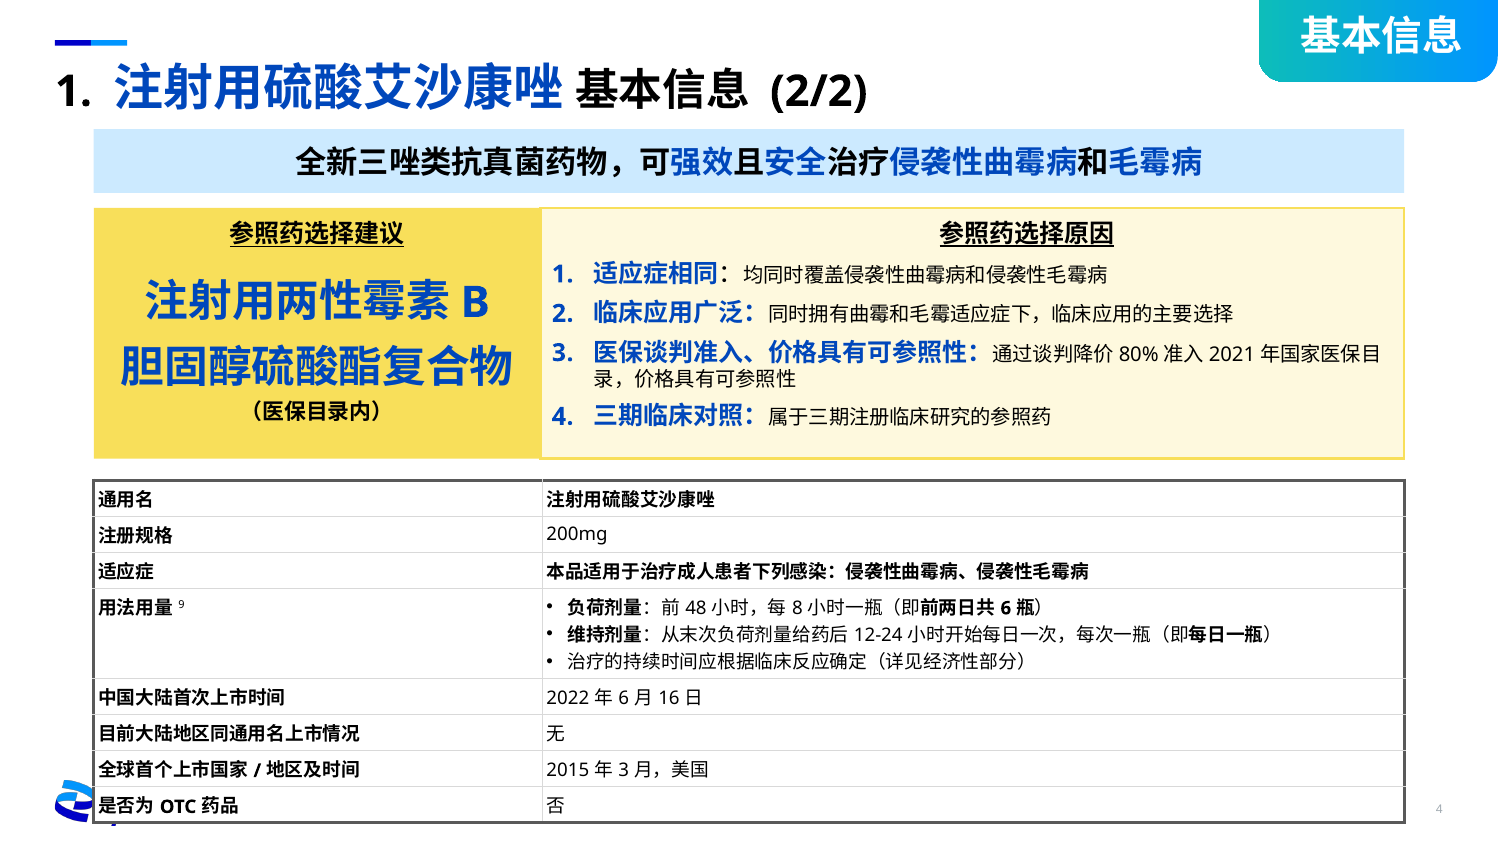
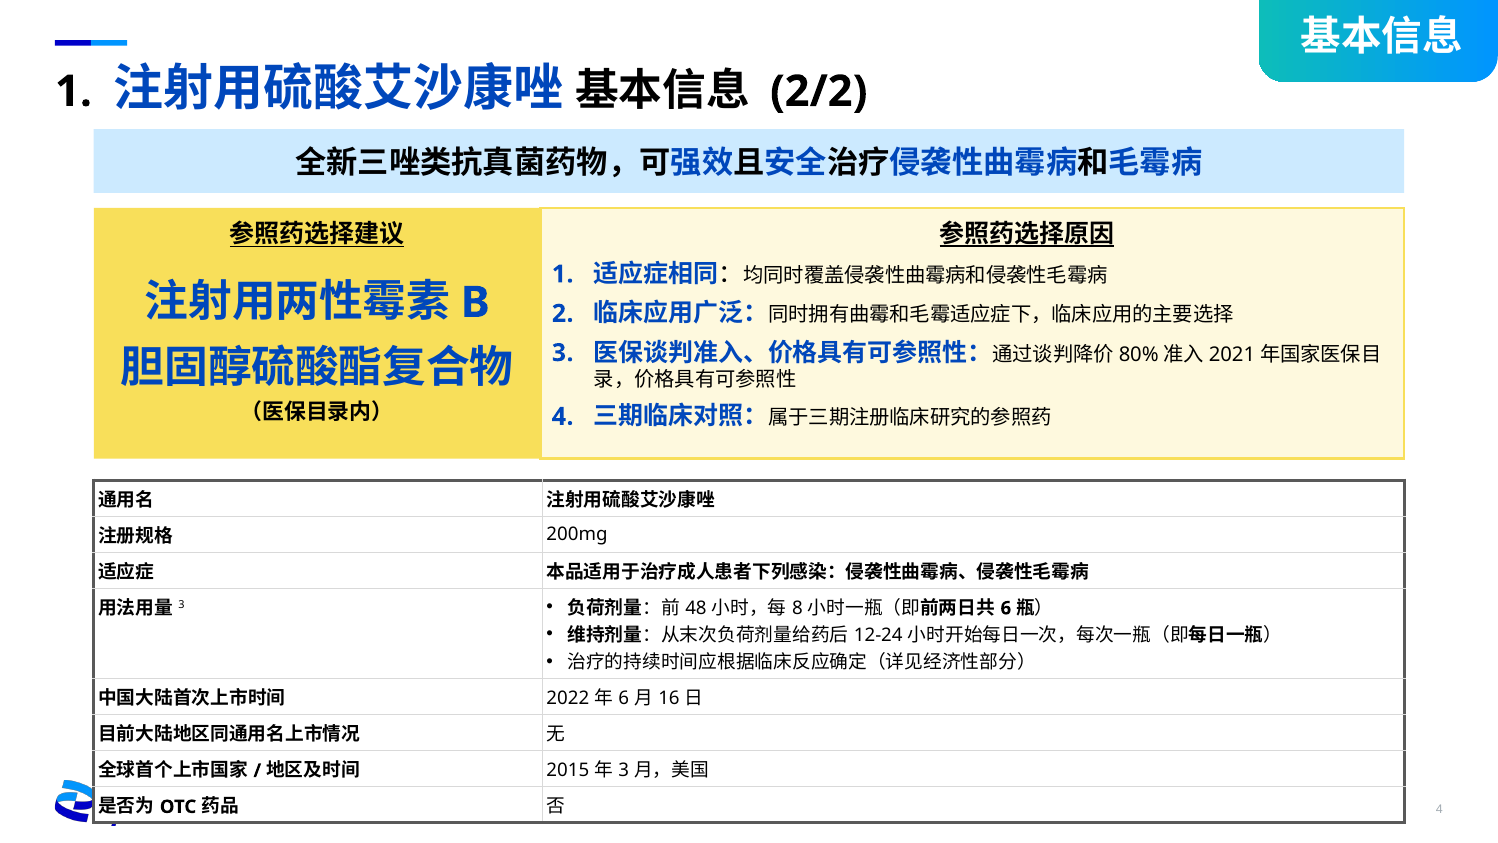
9 at (182, 605): 9 -> 3
